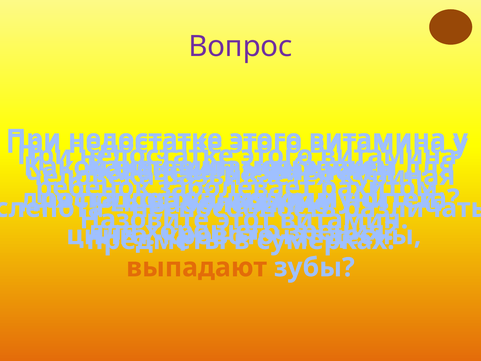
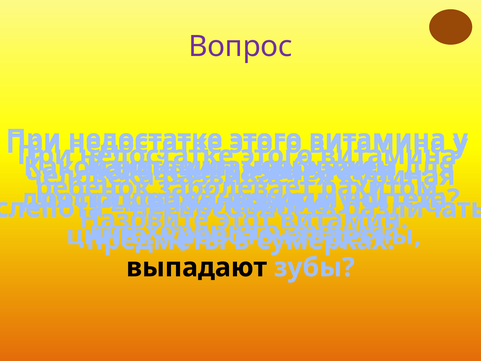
выпадают colour: orange -> black
